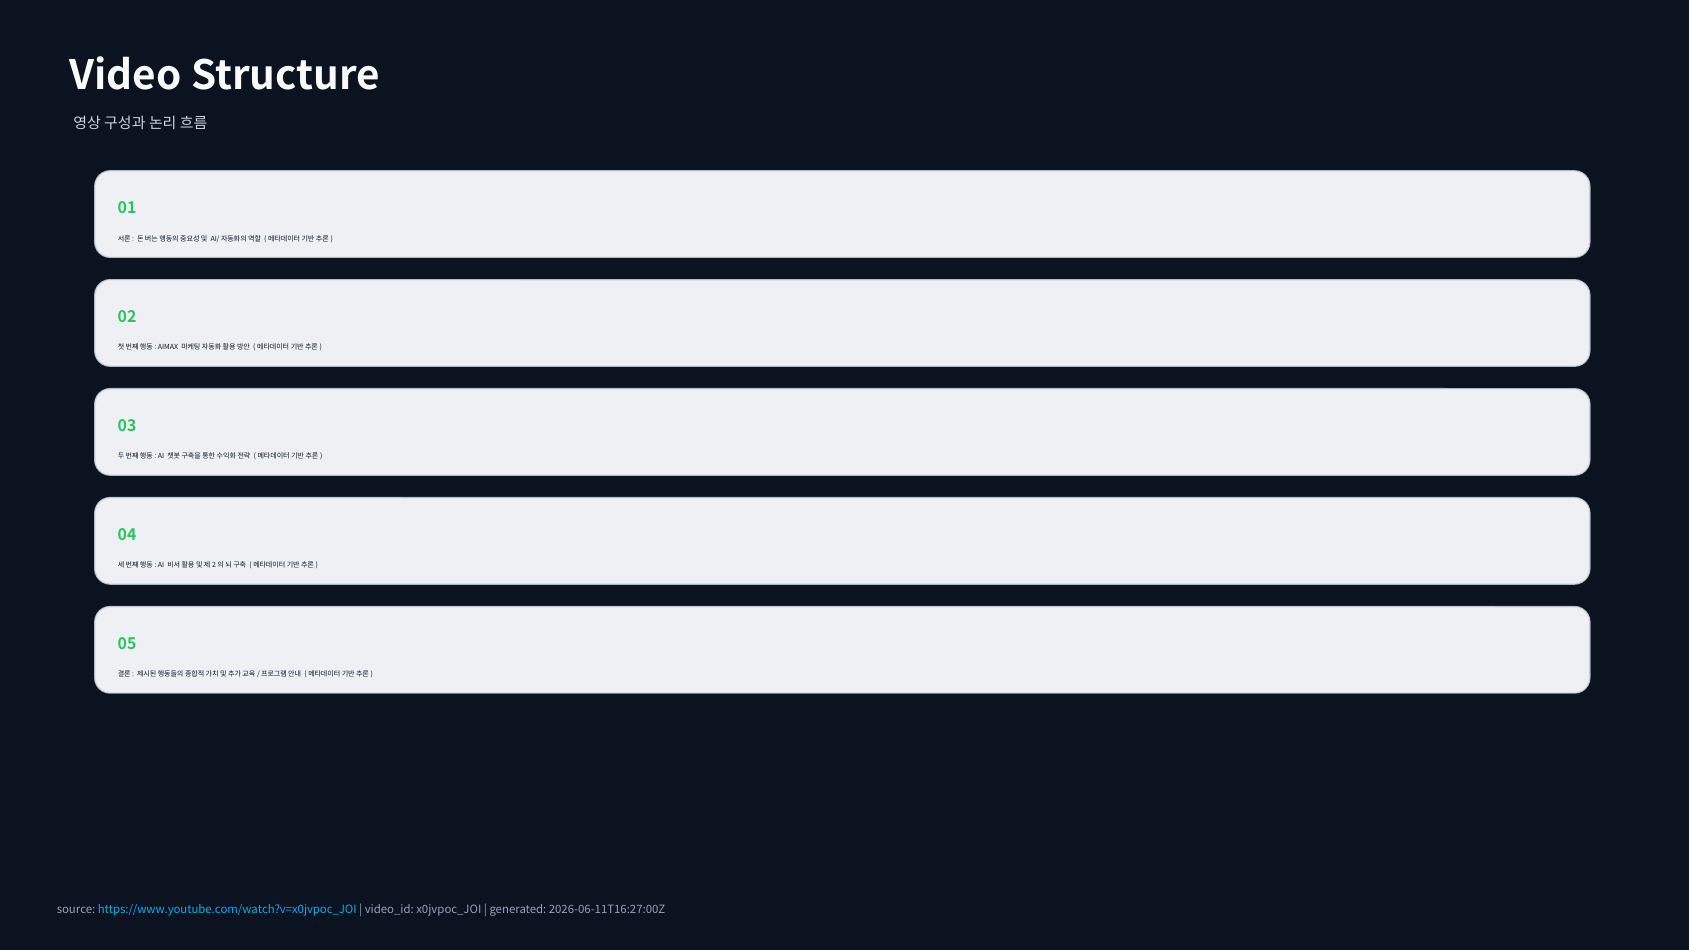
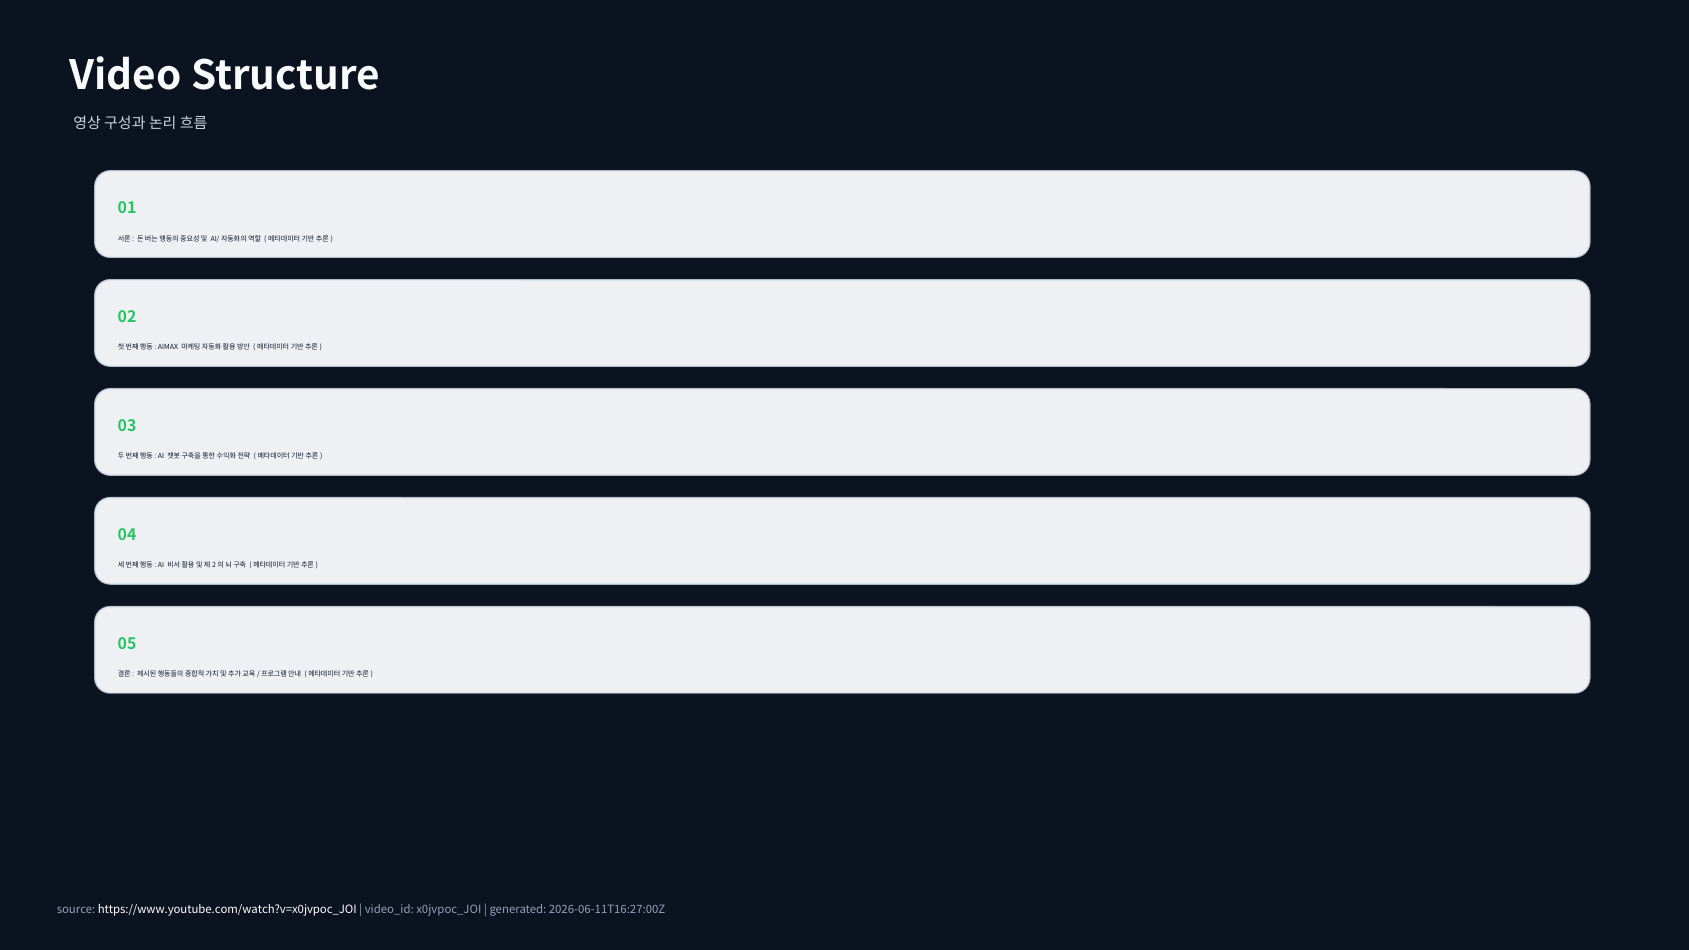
https://www.youtube.com/watch?v=x0jvpoc_JOI colour: light blue -> white
